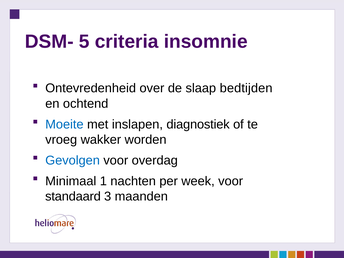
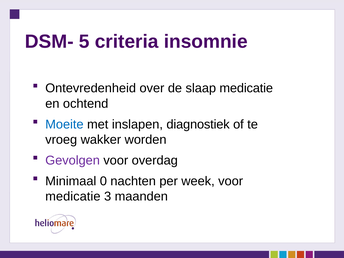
slaap bedtijden: bedtijden -> medicatie
Gevolgen colour: blue -> purple
1: 1 -> 0
standaard at (73, 196): standaard -> medicatie
